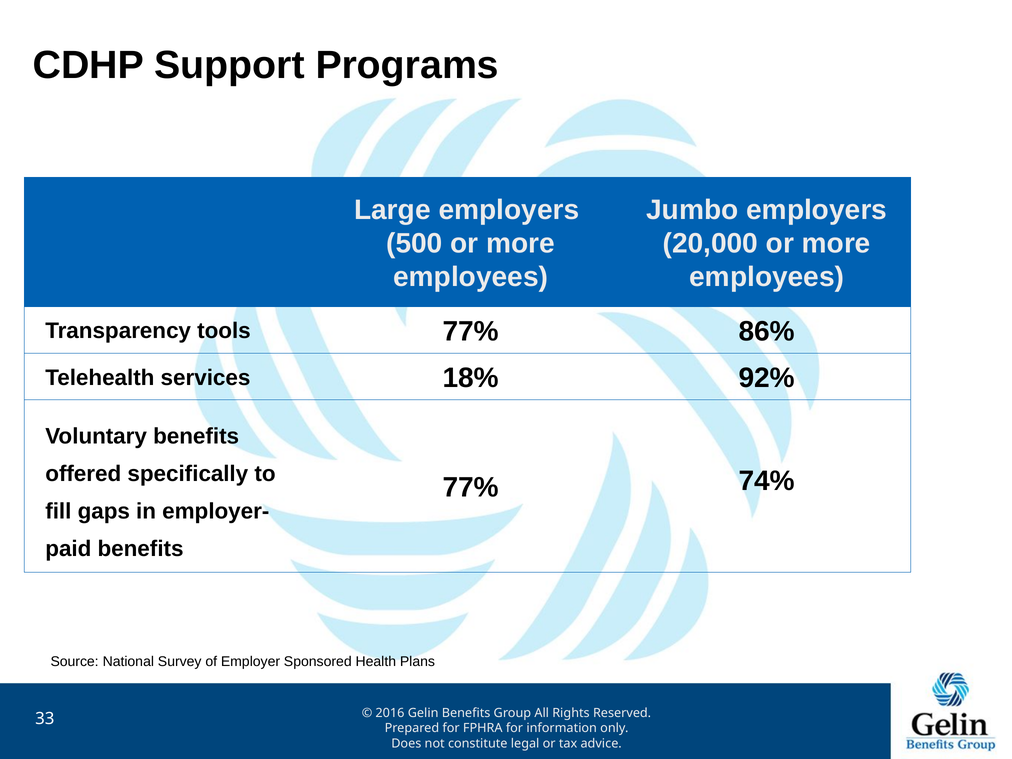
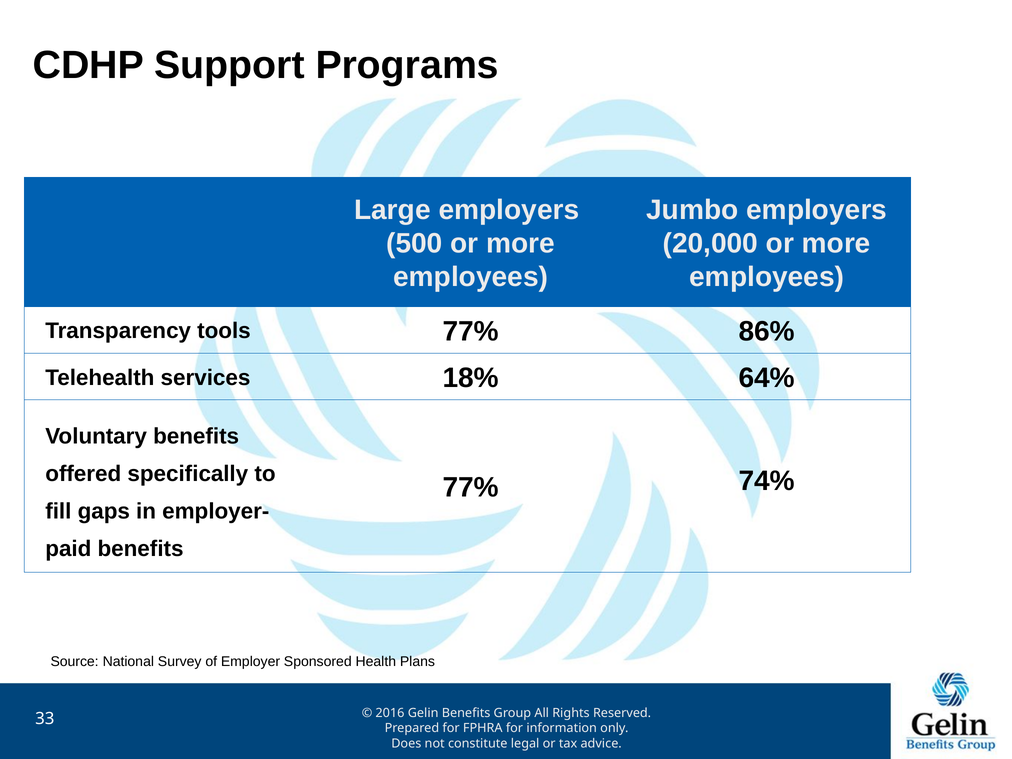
92%: 92% -> 64%
